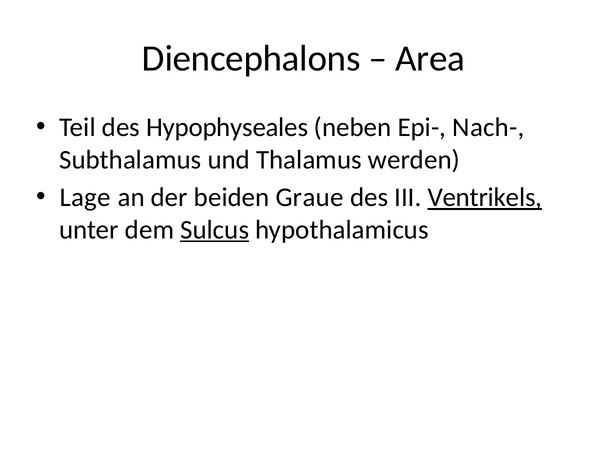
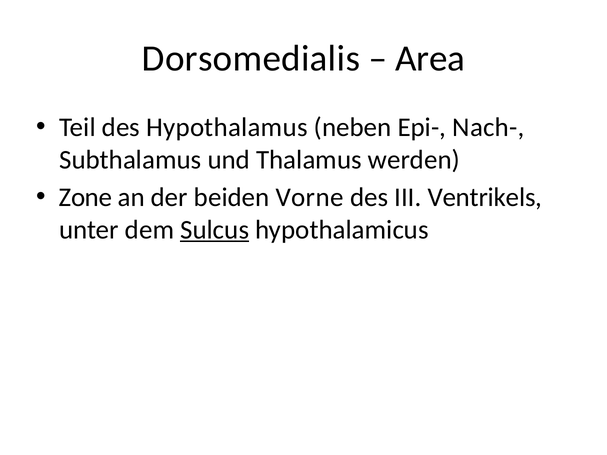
Diencephalons: Diencephalons -> Dorsomedialis
Hypophyseales: Hypophyseales -> Hypothalamus
Lage: Lage -> Zone
Graue: Graue -> Vorne
Ventrikels underline: present -> none
